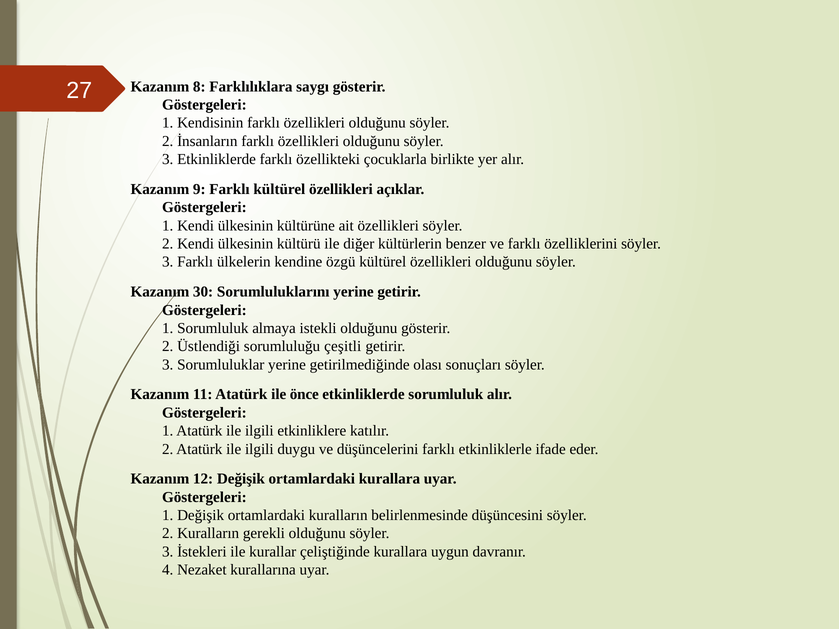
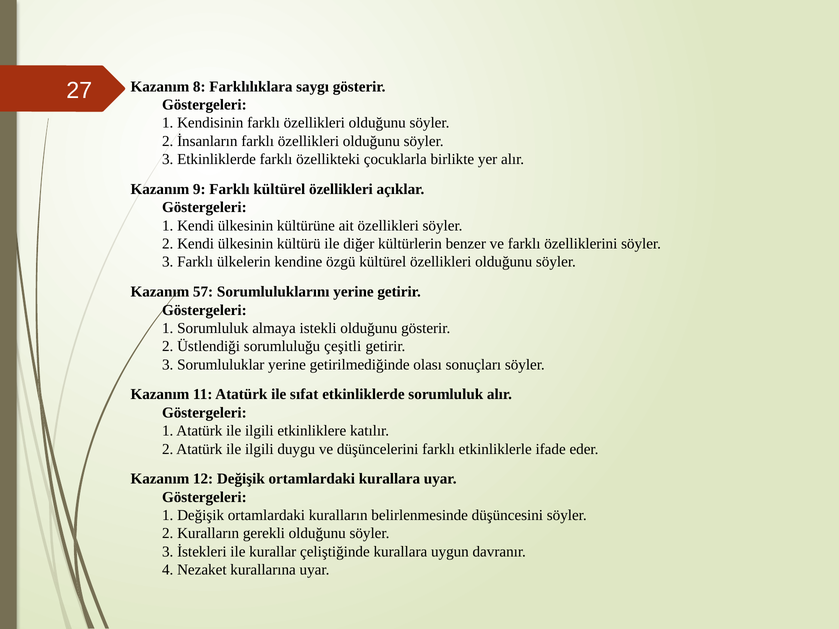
30: 30 -> 57
önce: önce -> sıfat
